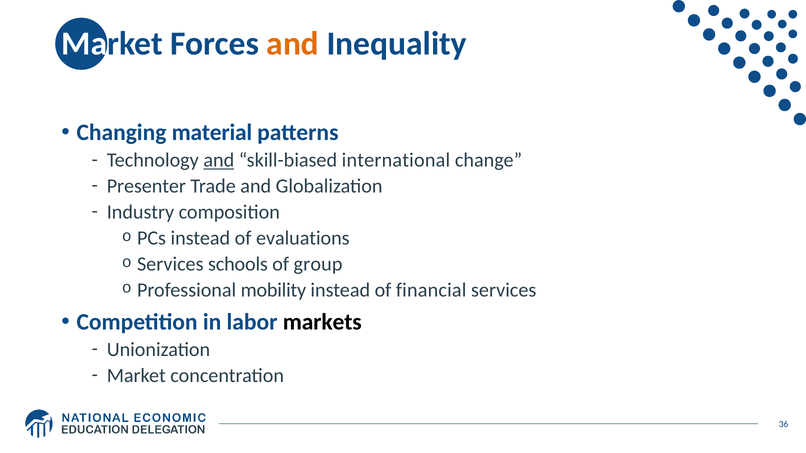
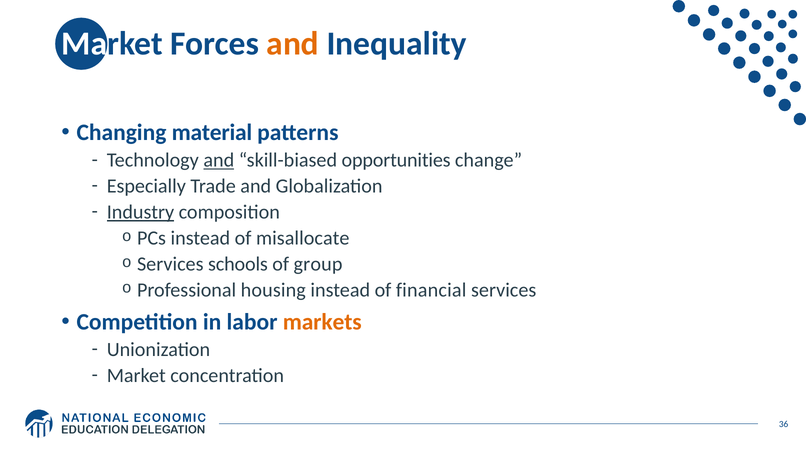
international: international -> opportunities
Presenter: Presenter -> Especially
Industry underline: none -> present
evaluations: evaluations -> misallocate
mobility: mobility -> housing
markets colour: black -> orange
